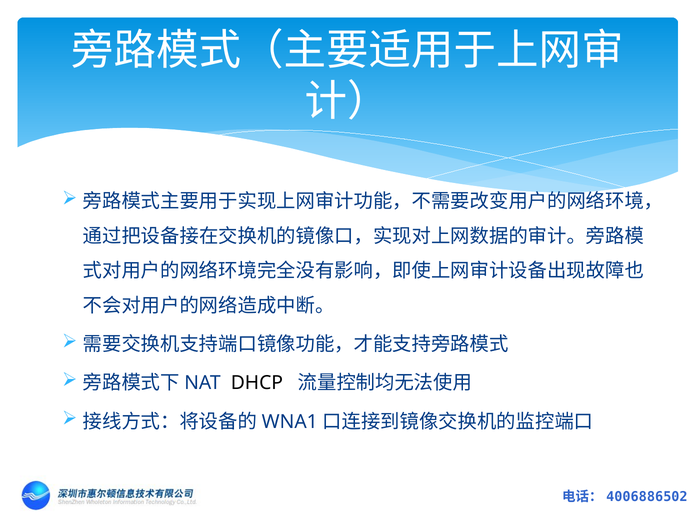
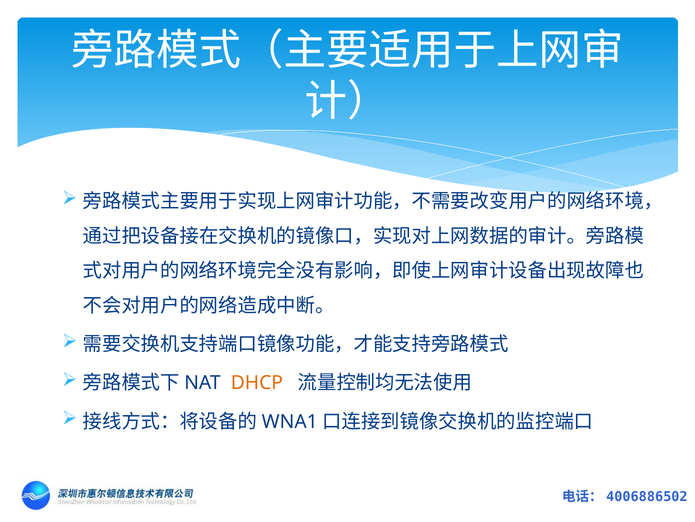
DHCP colour: black -> orange
